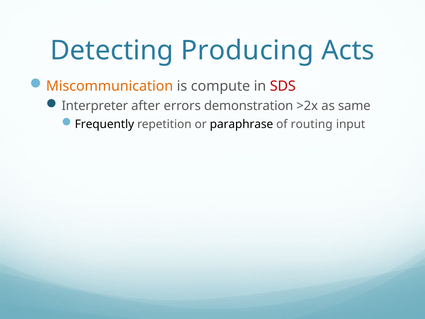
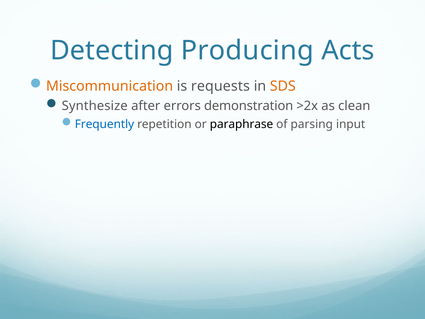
compute: compute -> requests
SDS colour: red -> orange
Interpreter: Interpreter -> Synthesize
same: same -> clean
Frequently colour: black -> blue
routing: routing -> parsing
